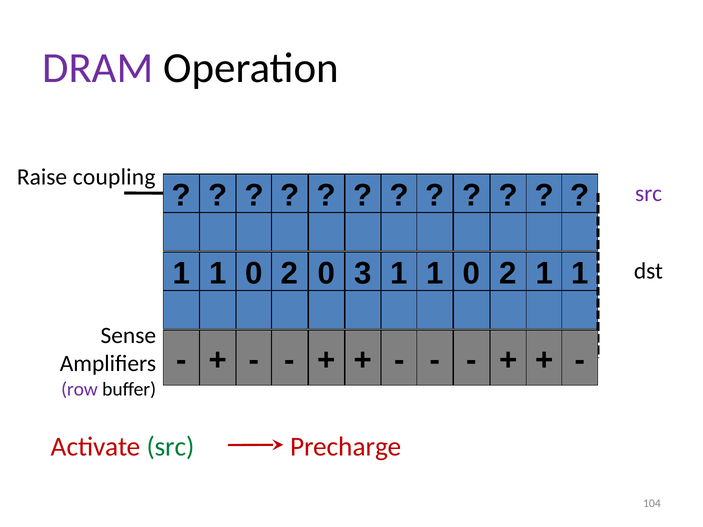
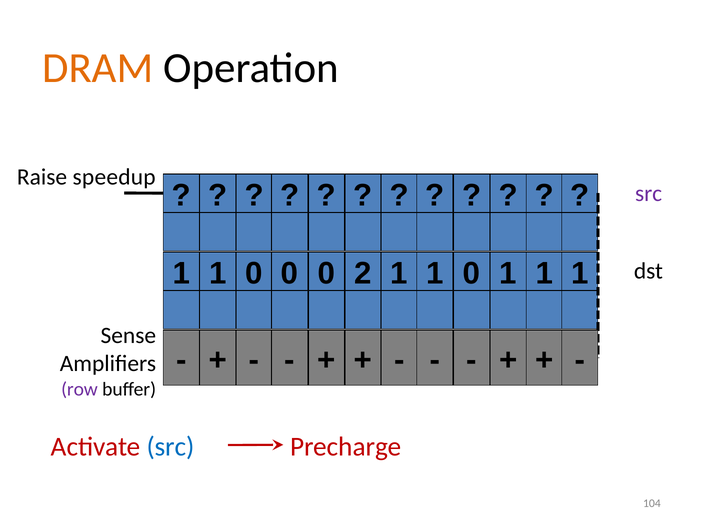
DRAM colour: purple -> orange
coupling: coupling -> speedup
2 at (290, 273): 2 -> 0
3: 3 -> 2
2 at (508, 273): 2 -> 1
src at (171, 447) colour: green -> blue
